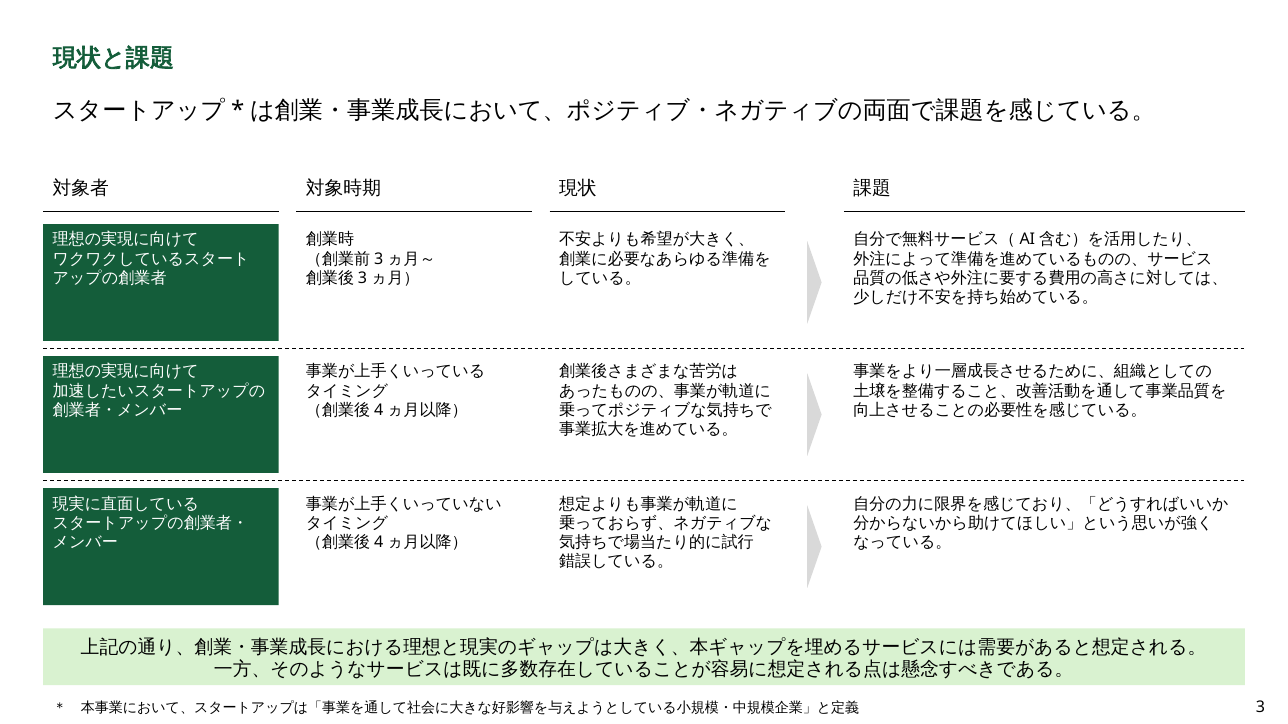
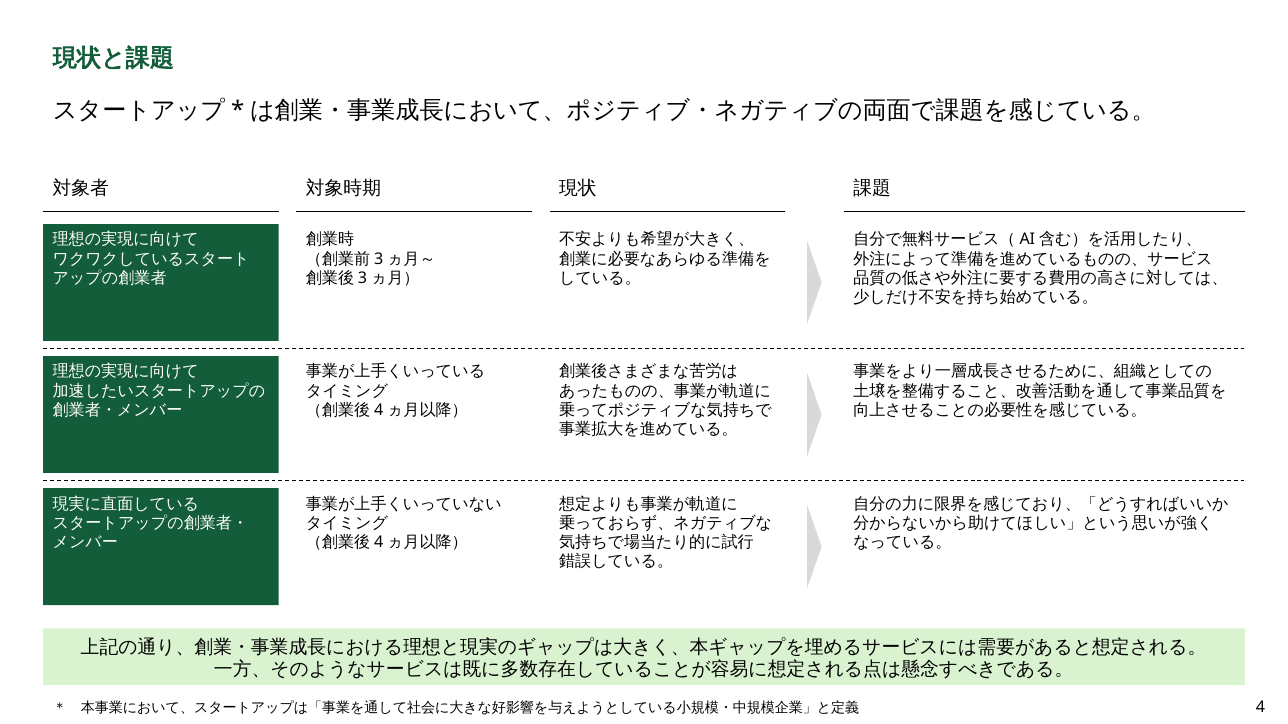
3: 3 -> 4
